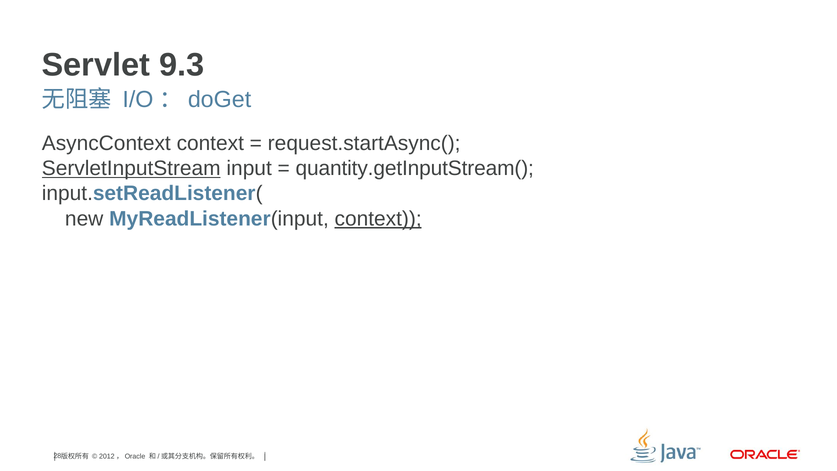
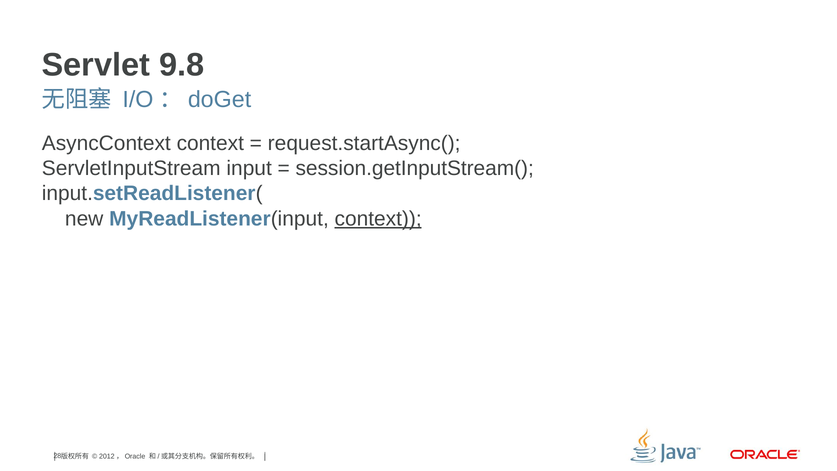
9.3: 9.3 -> 9.8
ServletInputStream underline: present -> none
quantity.getInputStream(: quantity.getInputStream( -> session.getInputStream(
